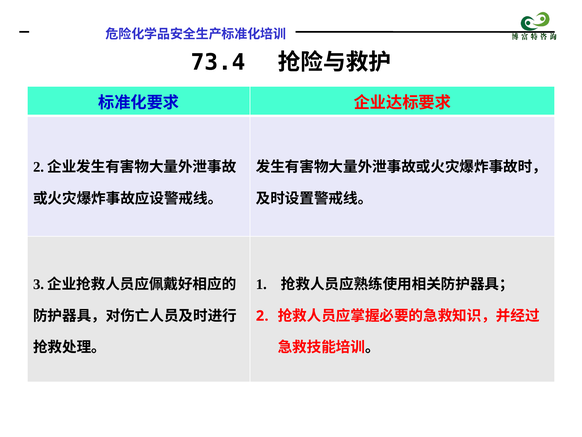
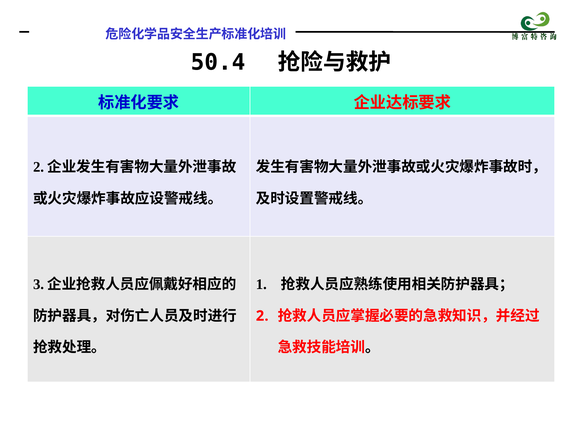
73.4: 73.4 -> 50.4
